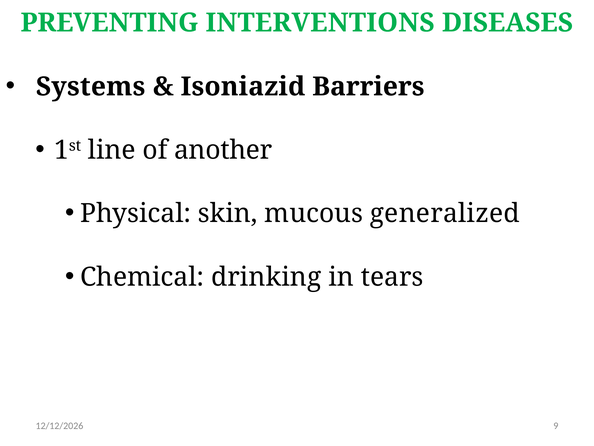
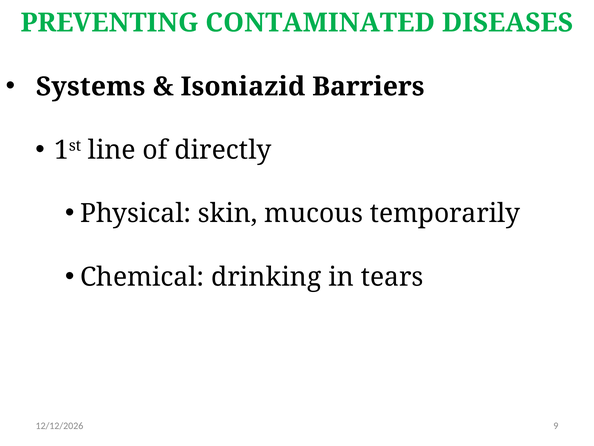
INTERVENTIONS: INTERVENTIONS -> CONTAMINATED
another: another -> directly
generalized: generalized -> temporarily
